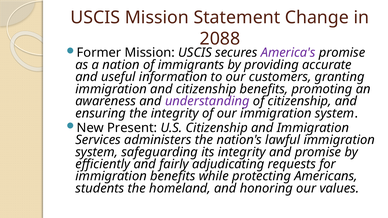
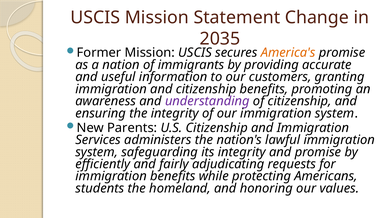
2088: 2088 -> 2035
America's colour: purple -> orange
Present: Present -> Parents
